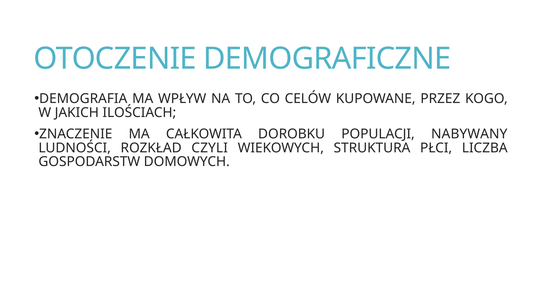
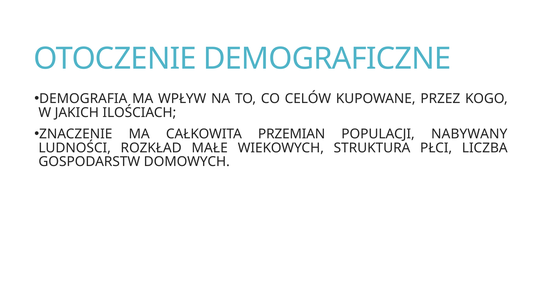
DOROBKU: DOROBKU -> PRZEMIAN
CZYLI: CZYLI -> MAŁE
